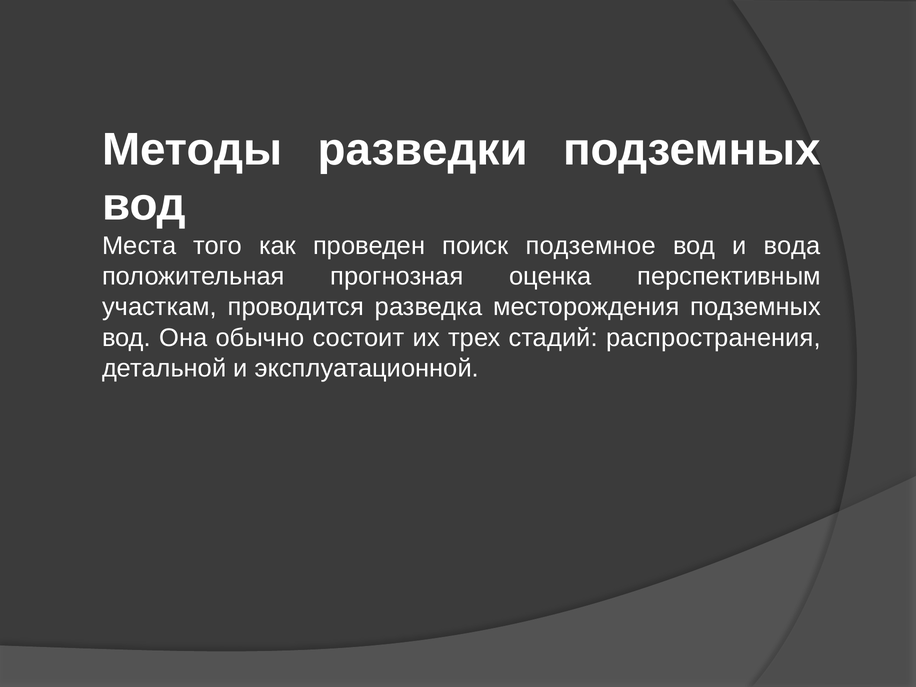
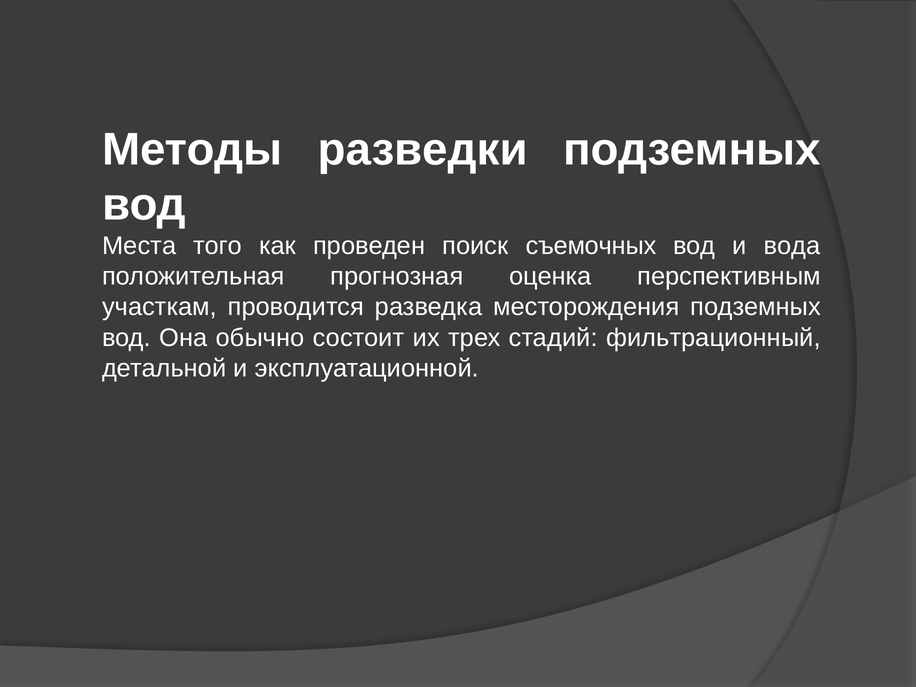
подземное: подземное -> съемочных
распространения: распространения -> фильтрационный
